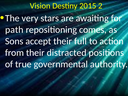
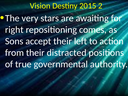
path: path -> right
full: full -> left
